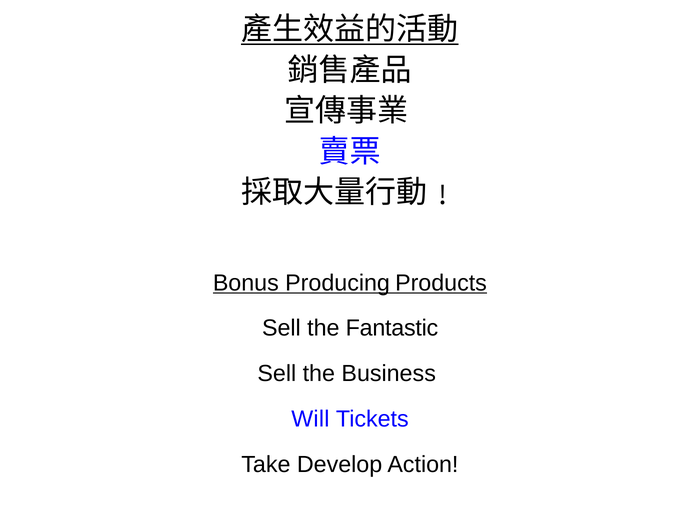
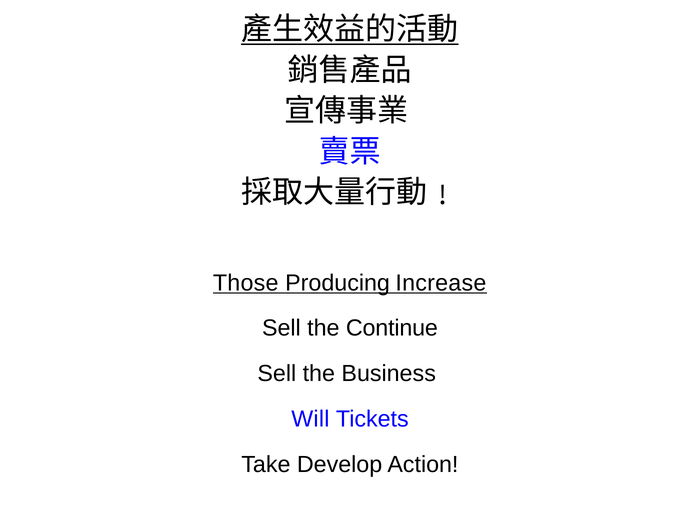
Bonus: Bonus -> Those
Products: Products -> Increase
Fantastic: Fantastic -> Continue
